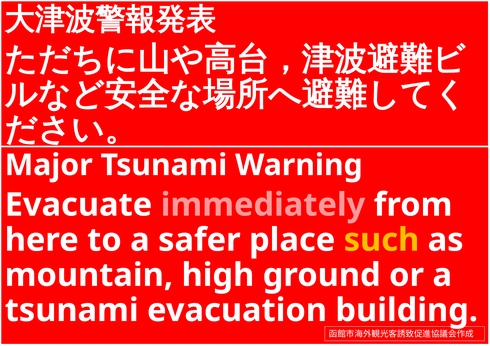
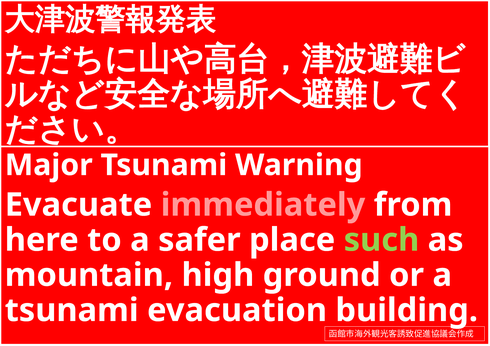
such colour: yellow -> light green
